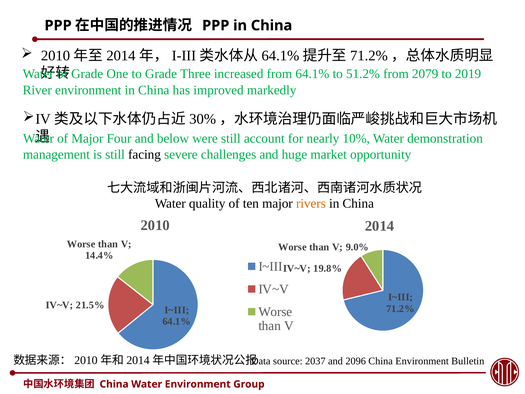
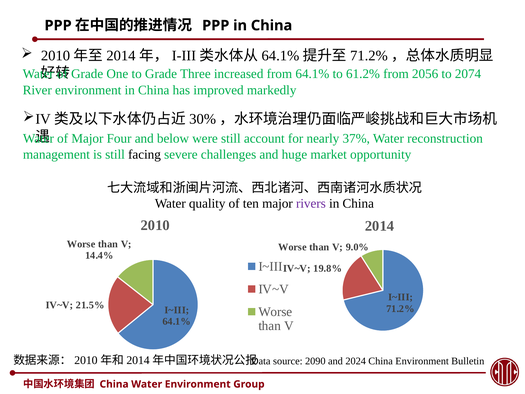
51.2%: 51.2% -> 61.2%
2079: 2079 -> 2056
2019: 2019 -> 2074
10%: 10% -> 37%
demonstration: demonstration -> reconstruction
rivers colour: orange -> purple
2037: 2037 -> 2090
2096: 2096 -> 2024
